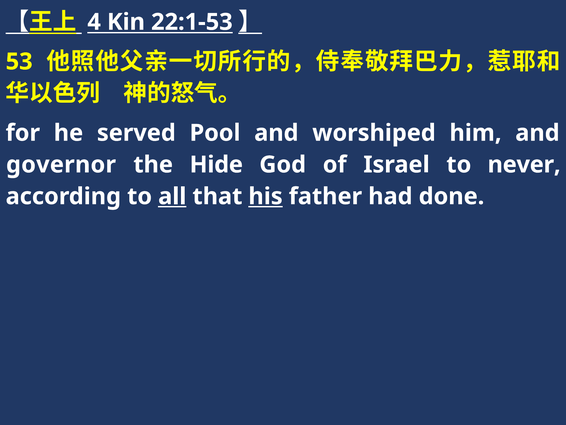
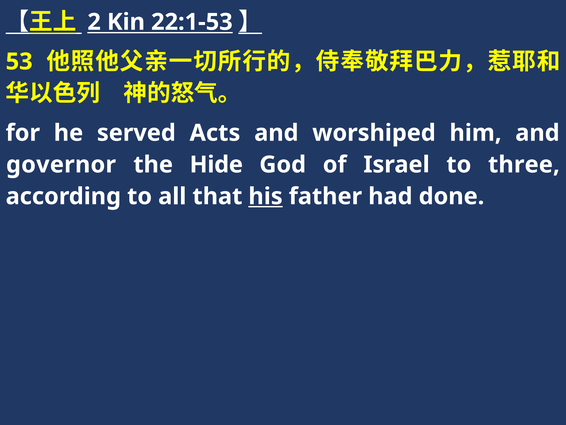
4: 4 -> 2
Pool: Pool -> Acts
never: never -> three
all underline: present -> none
